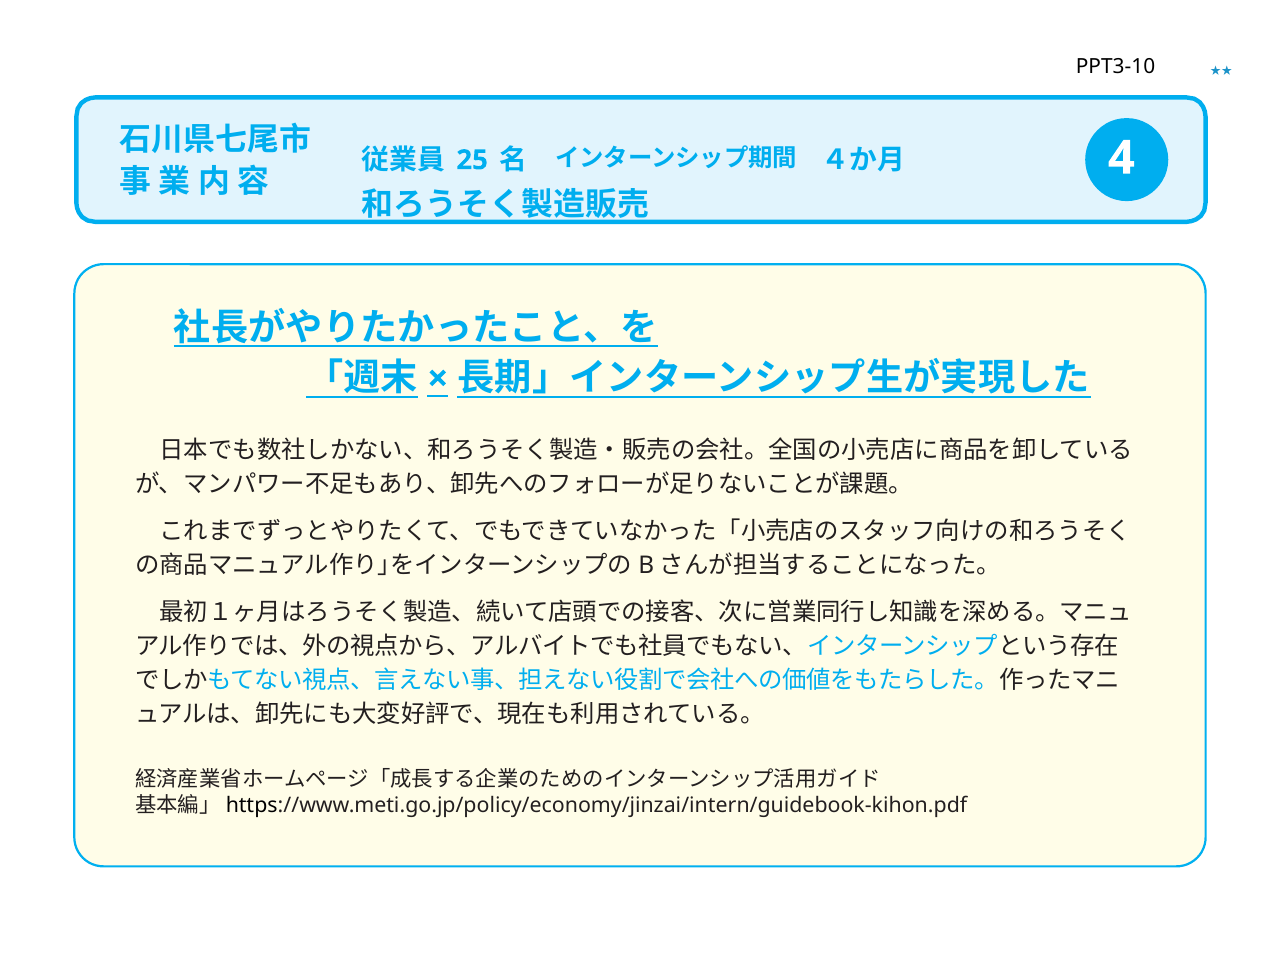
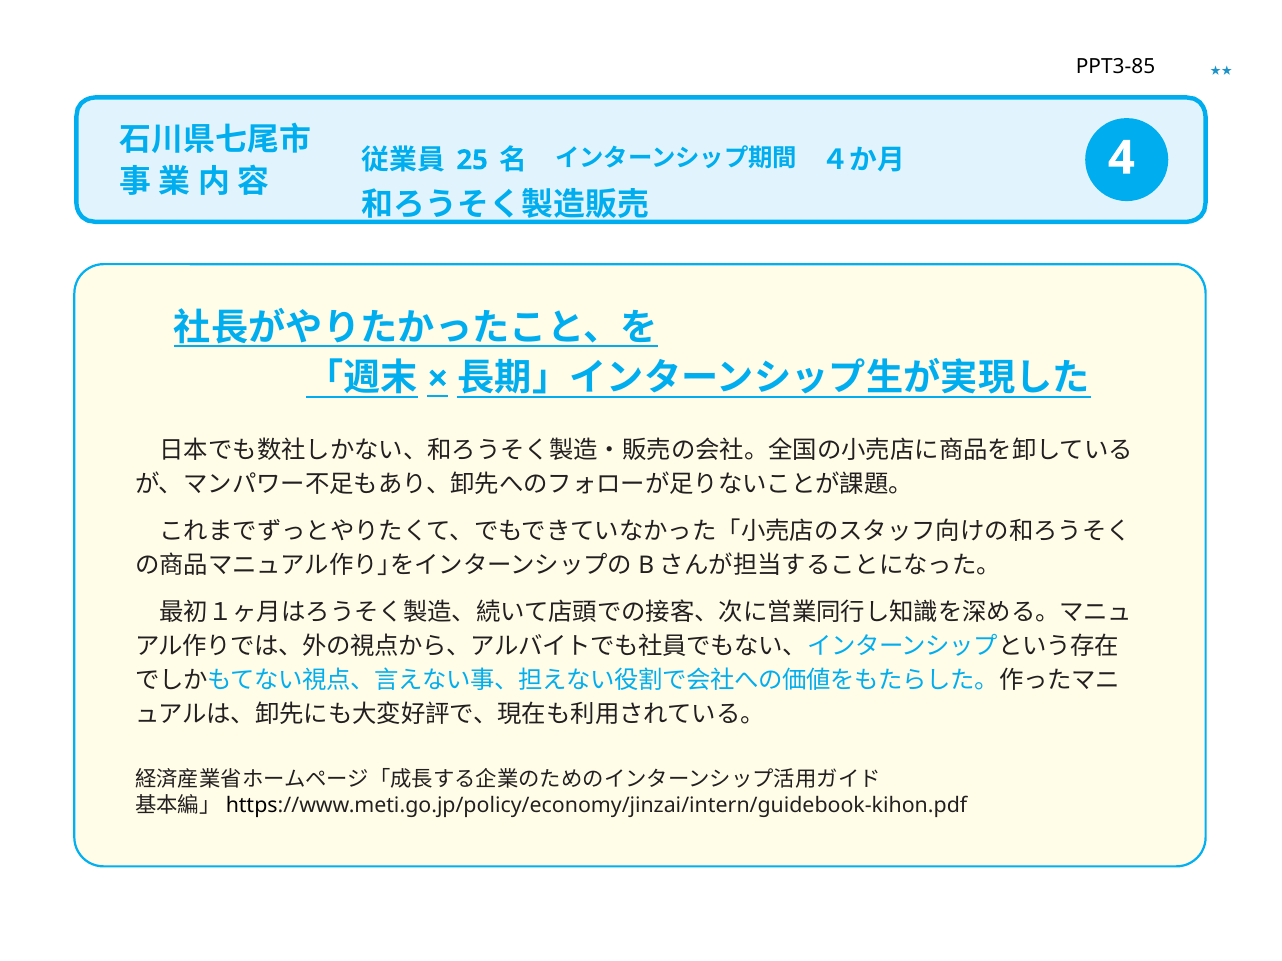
PPT3-10: PPT3-10 -> PPT3-85
